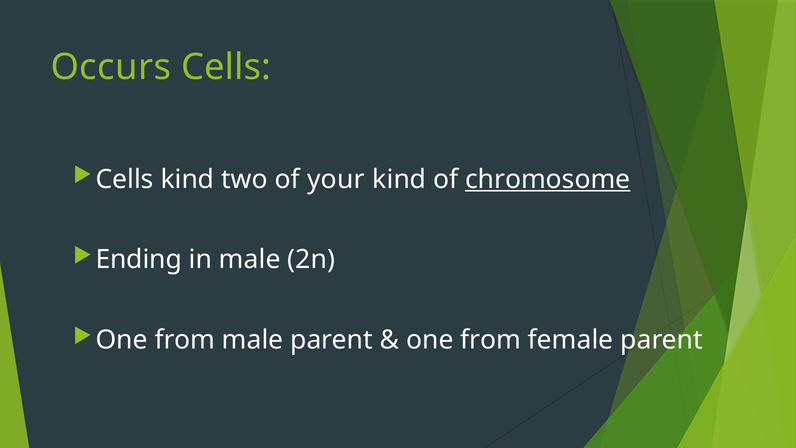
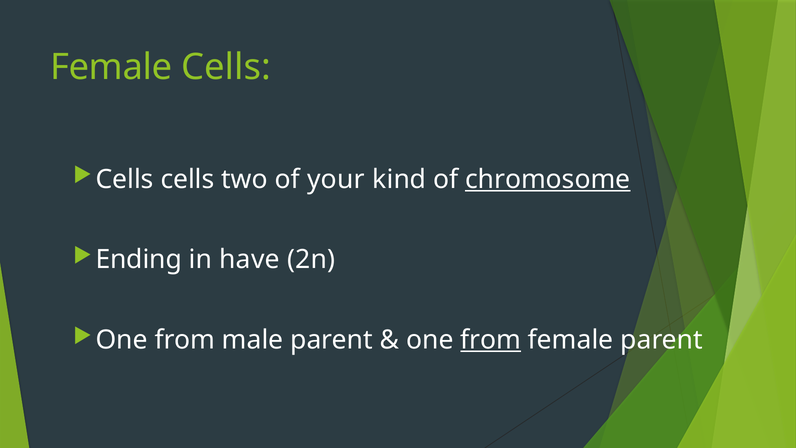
Occurs at (111, 67): Occurs -> Female
Cells kind: kind -> cells
in male: male -> have
from at (491, 340) underline: none -> present
